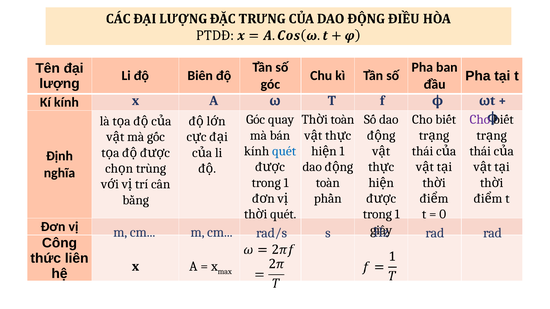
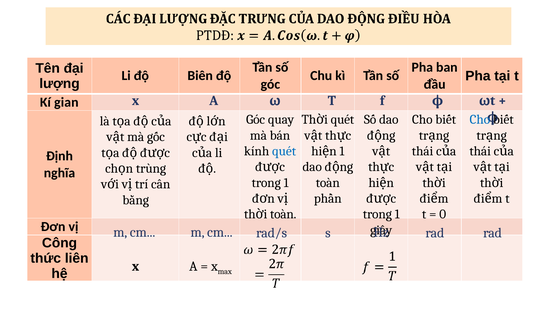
Kí kính: kính -> gian
toàn at (342, 120): toàn -> quét
Cho at (480, 120) colour: purple -> blue
quét at (283, 215): quét -> toàn
